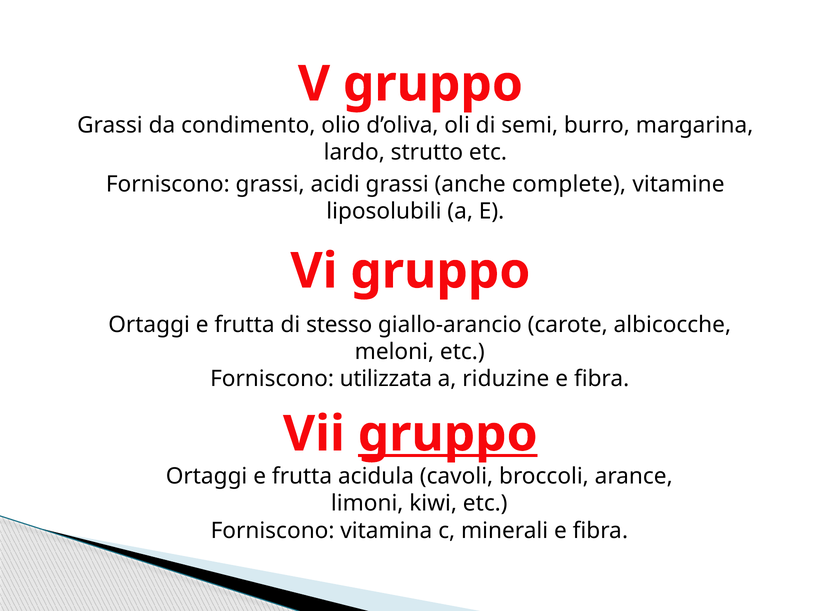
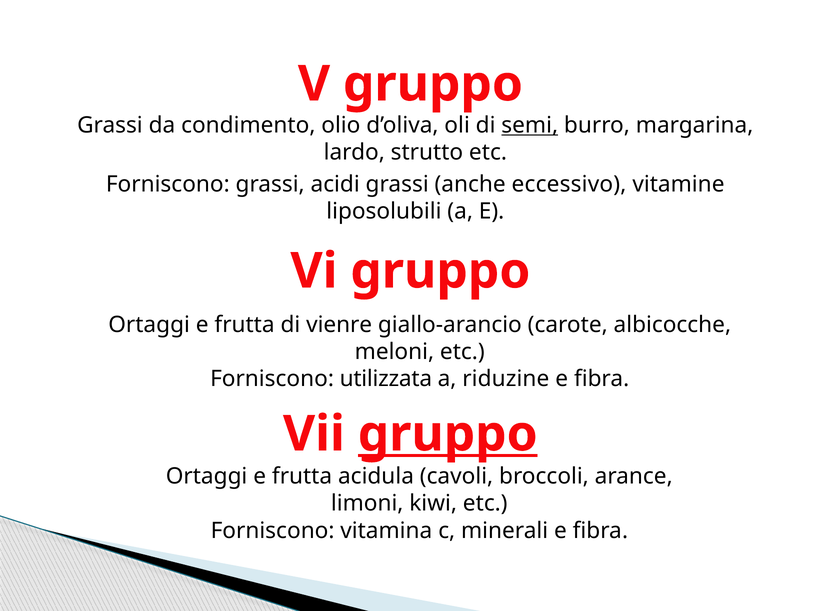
semi underline: none -> present
complete: complete -> eccessivo
stesso: stesso -> vienre
